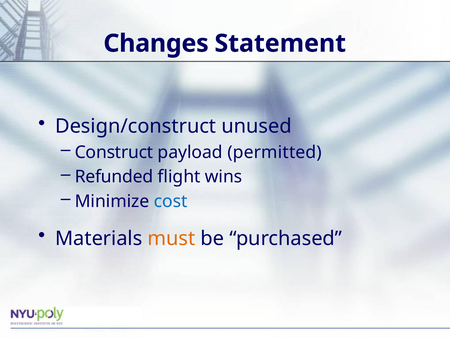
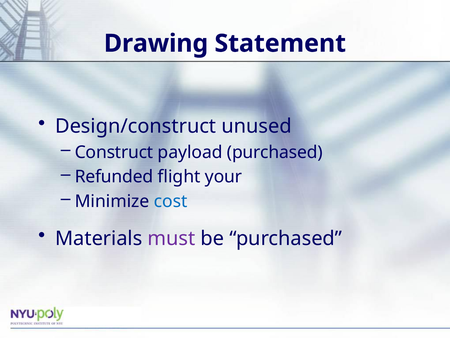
Changes: Changes -> Drawing
payload permitted: permitted -> purchased
wins: wins -> your
must colour: orange -> purple
